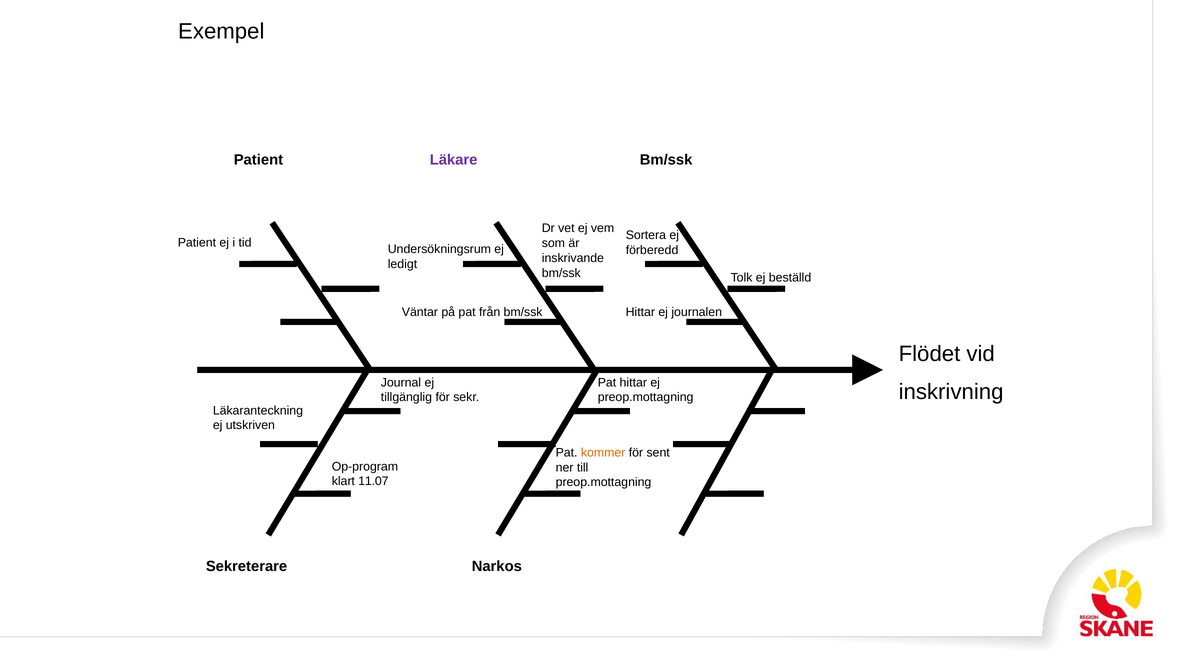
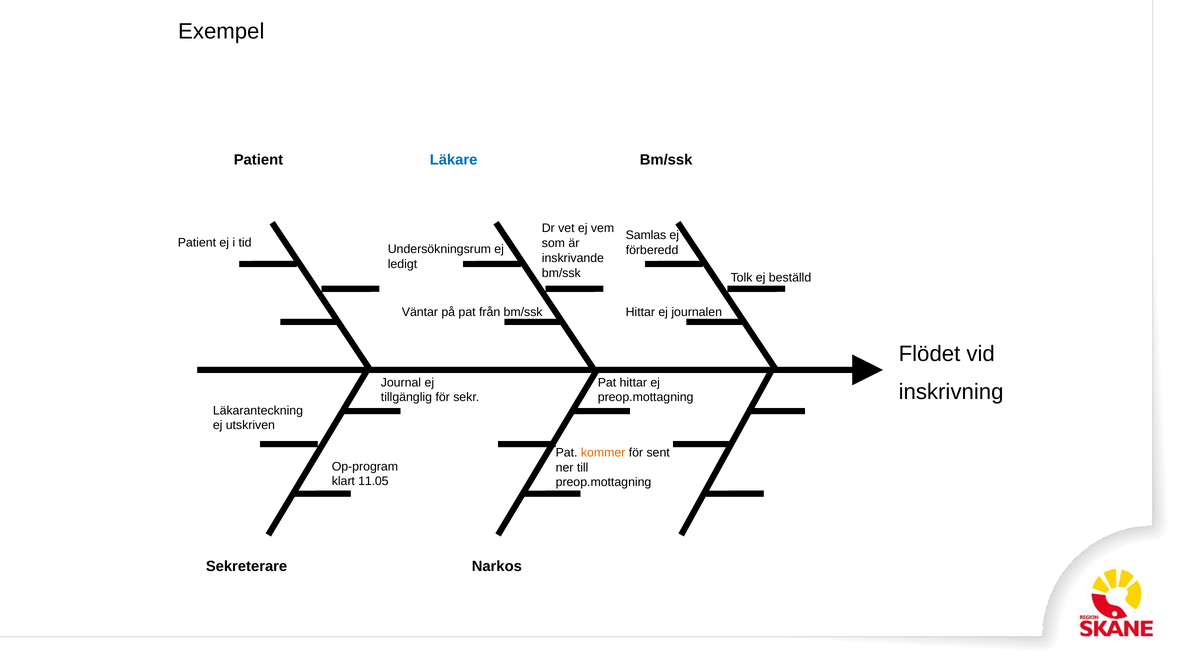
Läkare colour: purple -> blue
Sortera: Sortera -> Samlas
11.07: 11.07 -> 11.05
